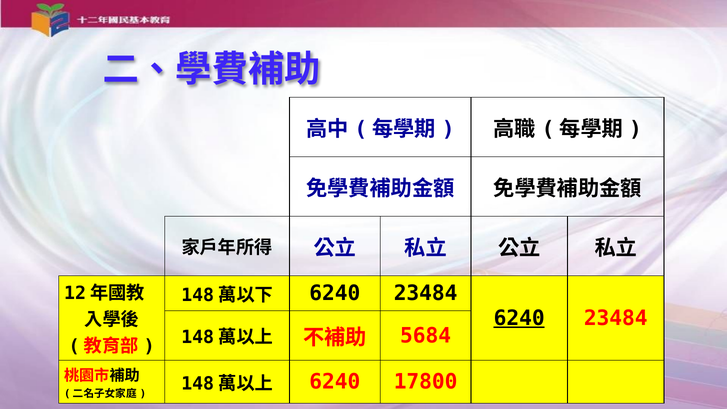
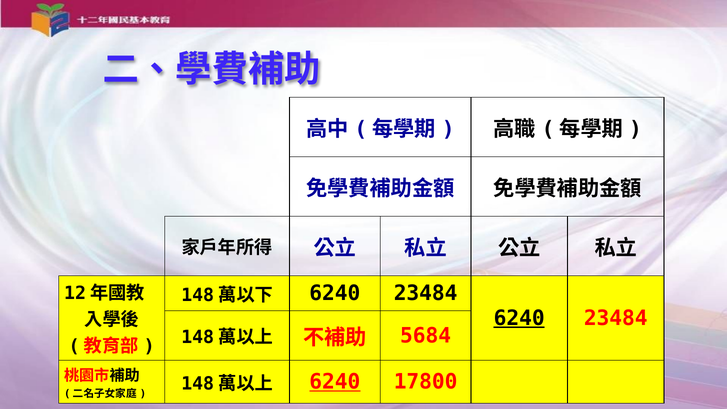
6240 at (335, 382) underline: none -> present
